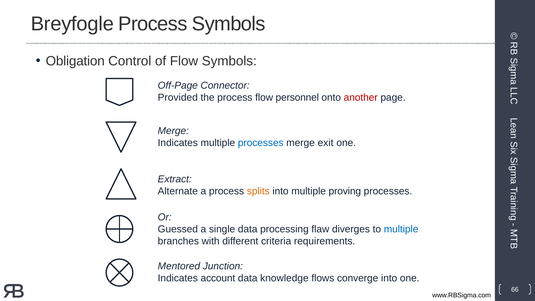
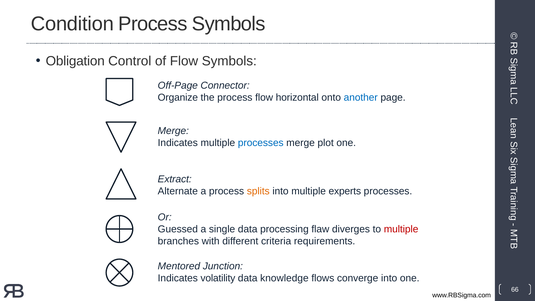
Breyfogle: Breyfogle -> Condition
Provided: Provided -> Organize
personnel: personnel -> horizontal
another colour: red -> blue
exit: exit -> plot
proving: proving -> experts
multiple at (401, 229) colour: blue -> red
account: account -> volatility
